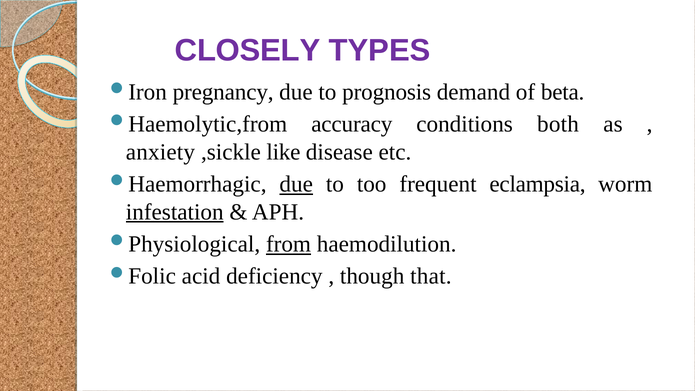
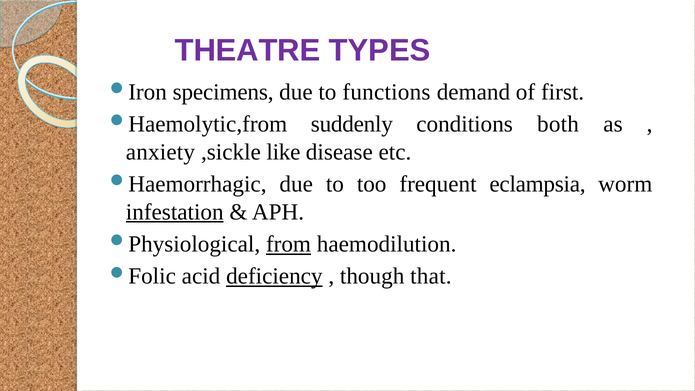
CLOSELY: CLOSELY -> THEATRE
pregnancy: pregnancy -> specimens
prognosis: prognosis -> functions
beta: beta -> first
accuracy: accuracy -> suddenly
due at (296, 184) underline: present -> none
deficiency underline: none -> present
